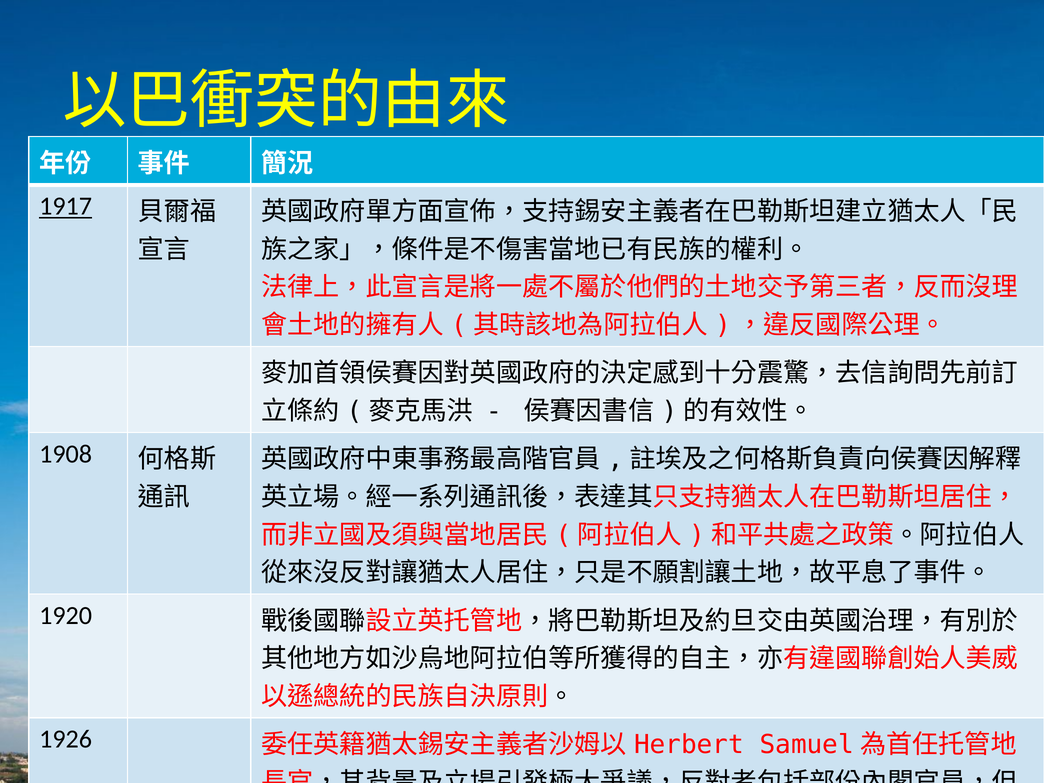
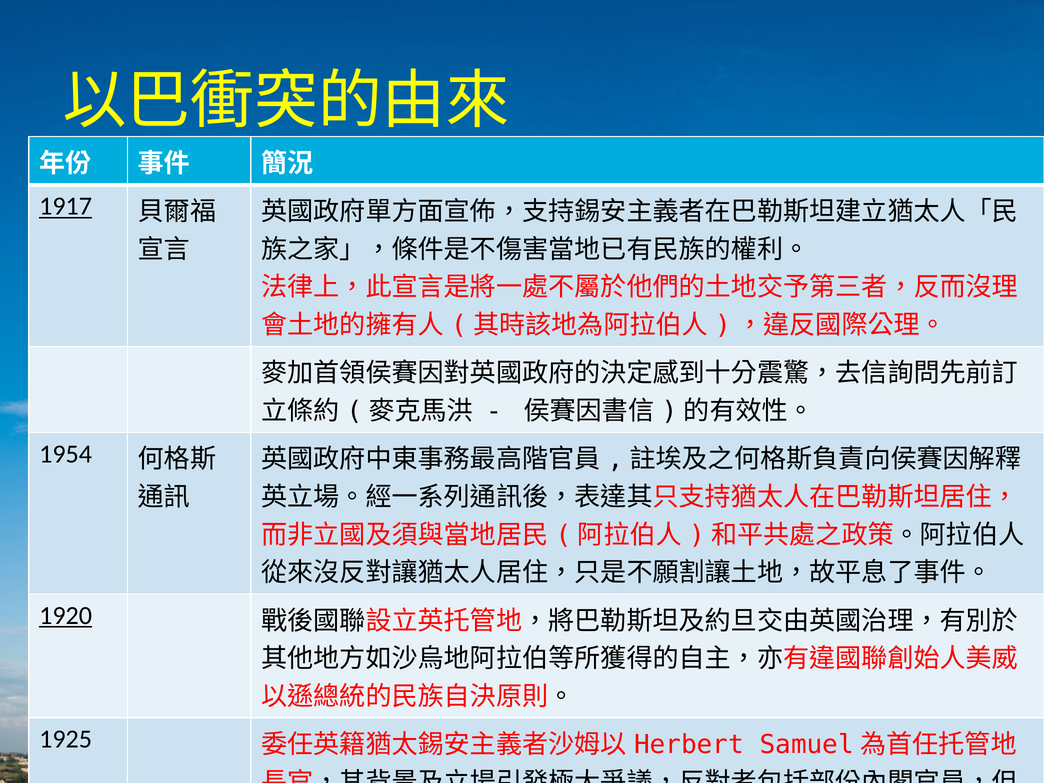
1908: 1908 -> 1954
1920 underline: none -> present
1926: 1926 -> 1925
